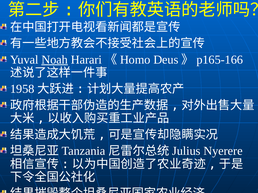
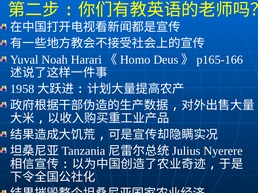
Noah underline: present -> none
